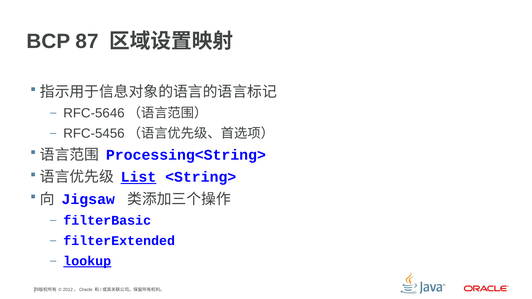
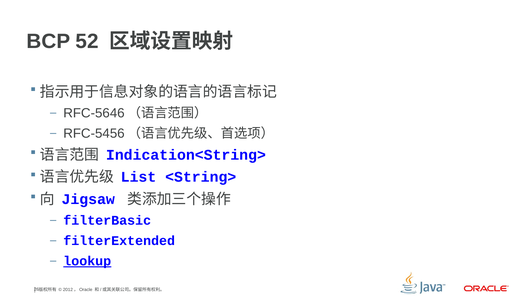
87: 87 -> 52
Processing<String>: Processing<String> -> Indication<String>
List underline: present -> none
